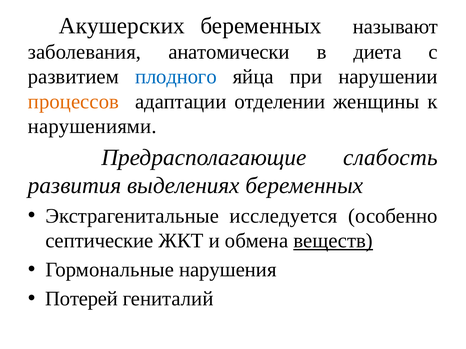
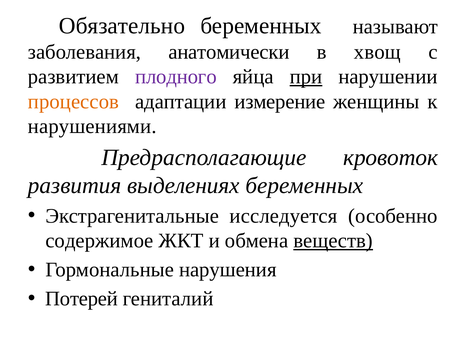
Акушерских: Акушерских -> Обязательно
диета: диета -> хвощ
плодного colour: blue -> purple
при underline: none -> present
отделении: отделении -> измерение
слабость: слабость -> кровоток
септические: септические -> содержимое
